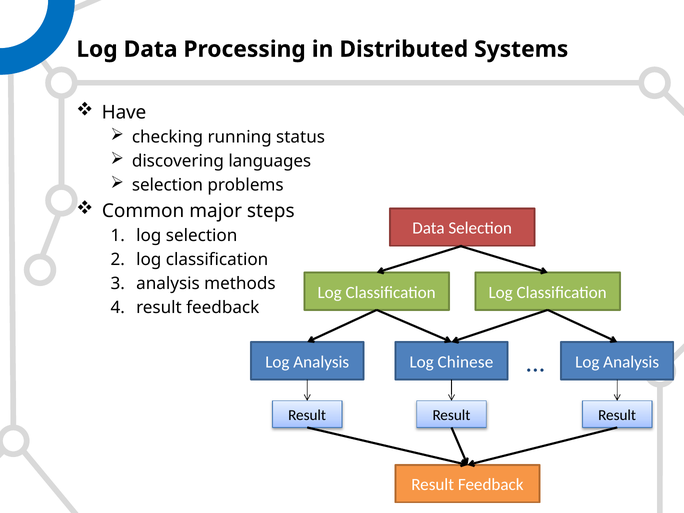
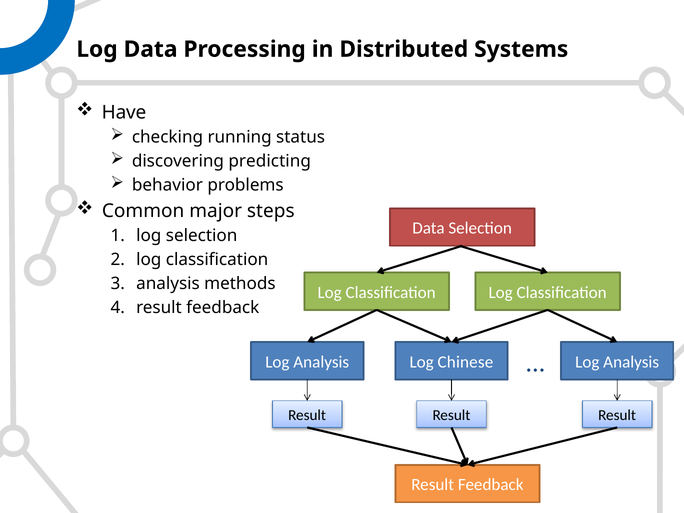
languages: languages -> predicting
selection at (167, 185): selection -> behavior
